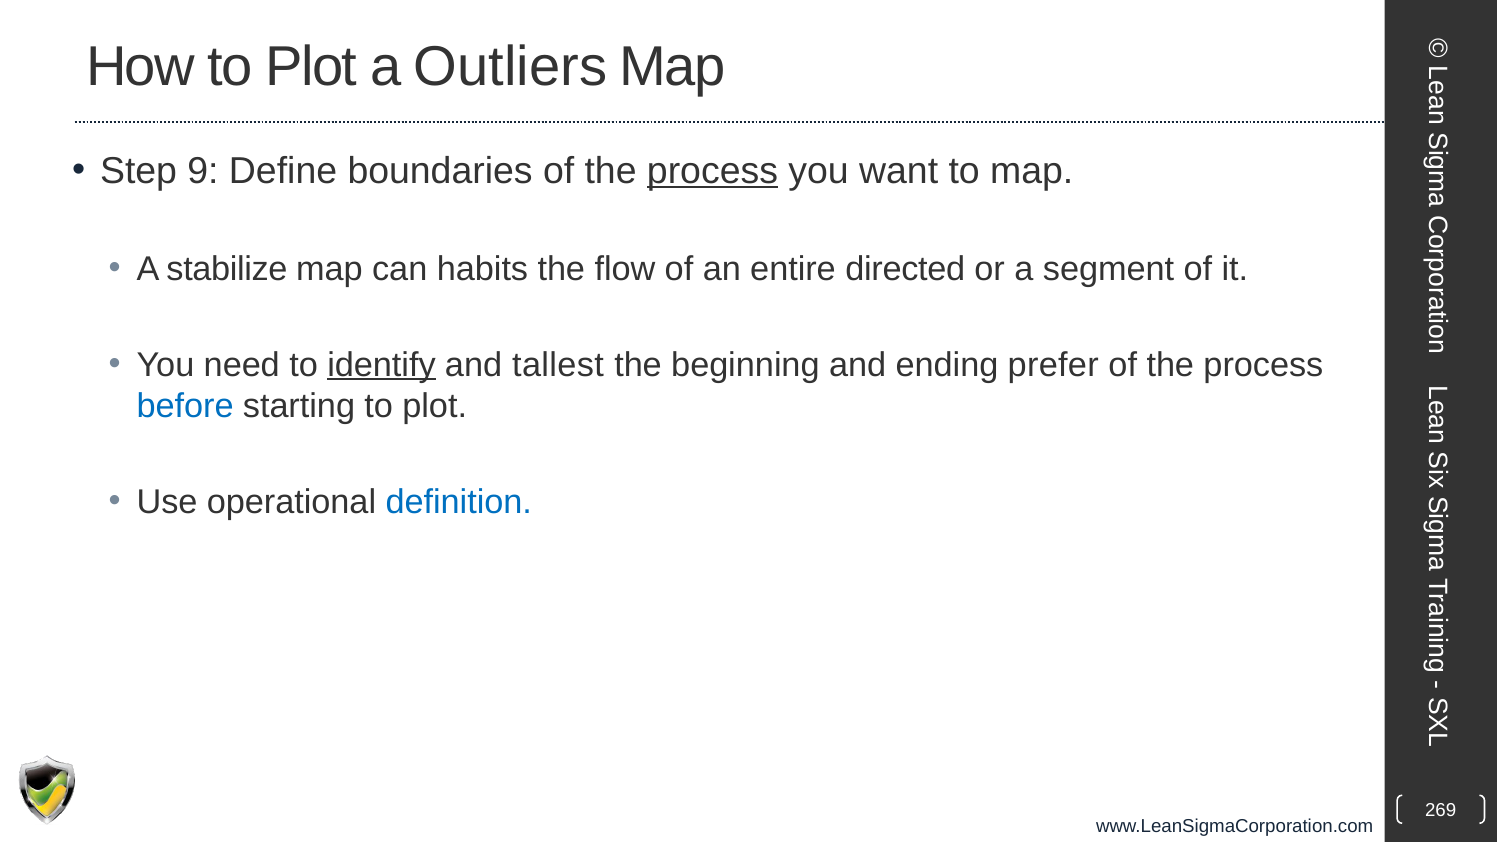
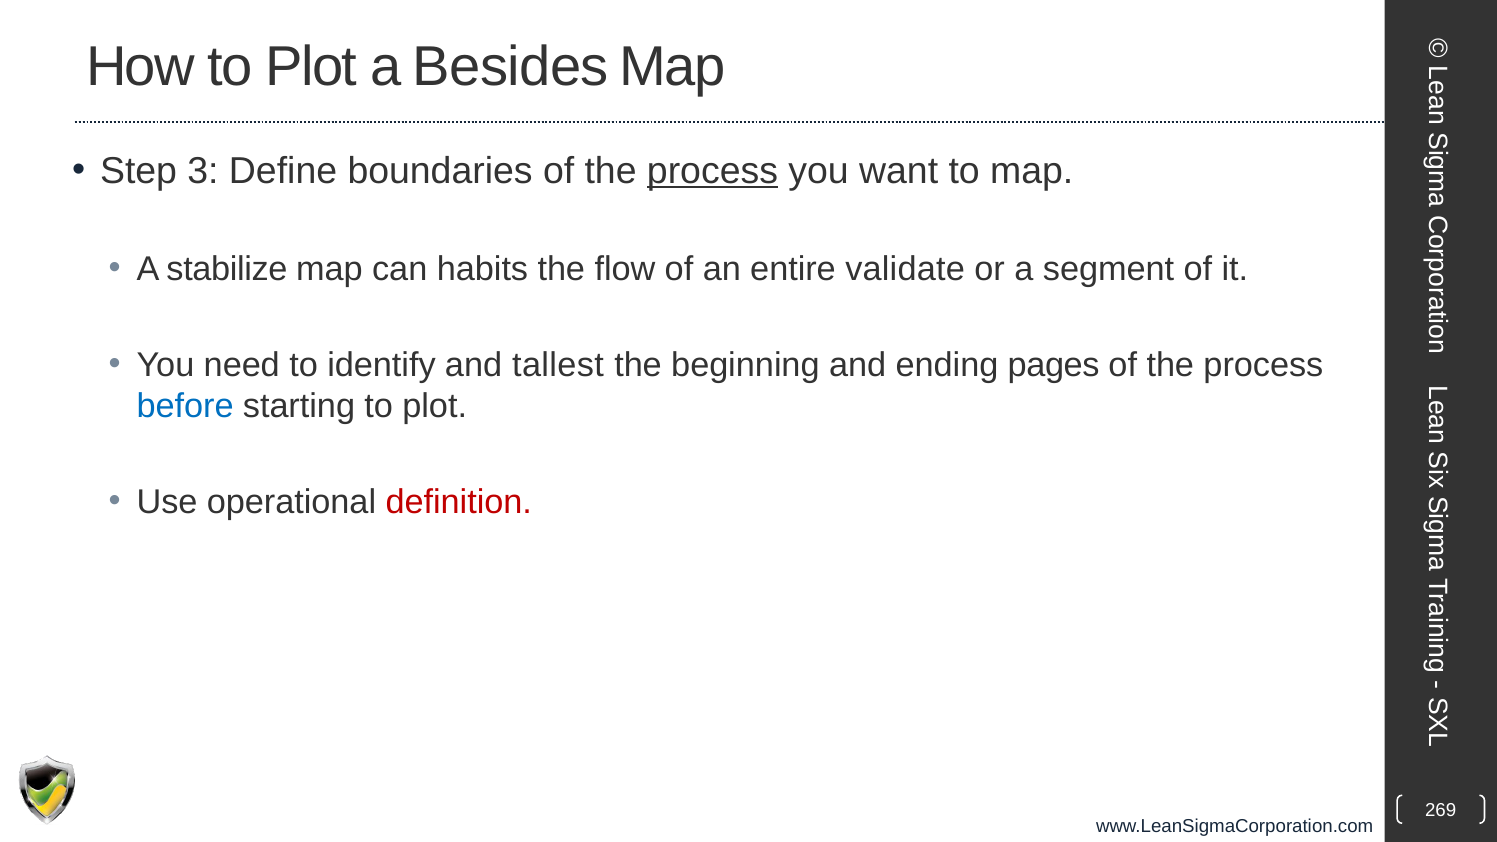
Outliers: Outliers -> Besides
9: 9 -> 3
directed: directed -> validate
identify underline: present -> none
prefer: prefer -> pages
definition colour: blue -> red
